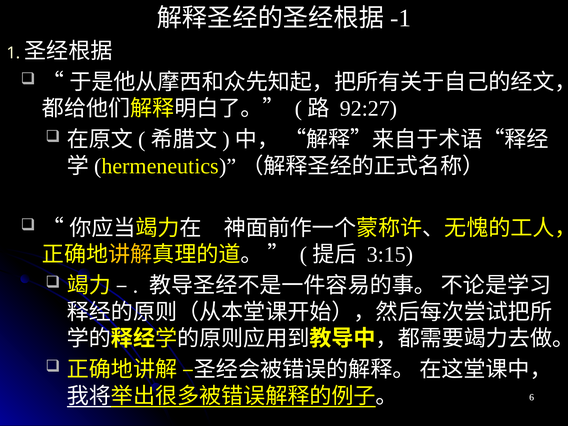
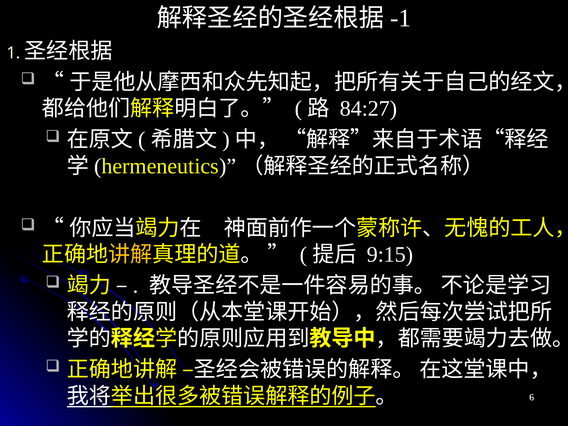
92:27: 92:27 -> 84:27
3:15: 3:15 -> 9:15
